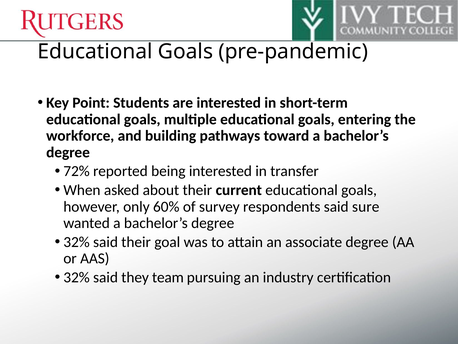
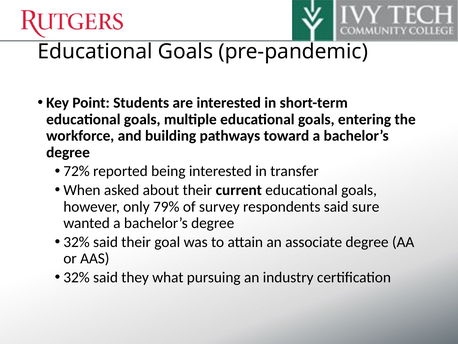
60%: 60% -> 79%
team: team -> what
